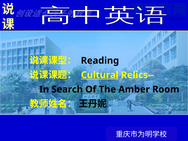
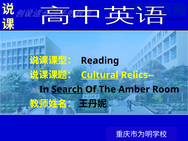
Search underline: none -> present
